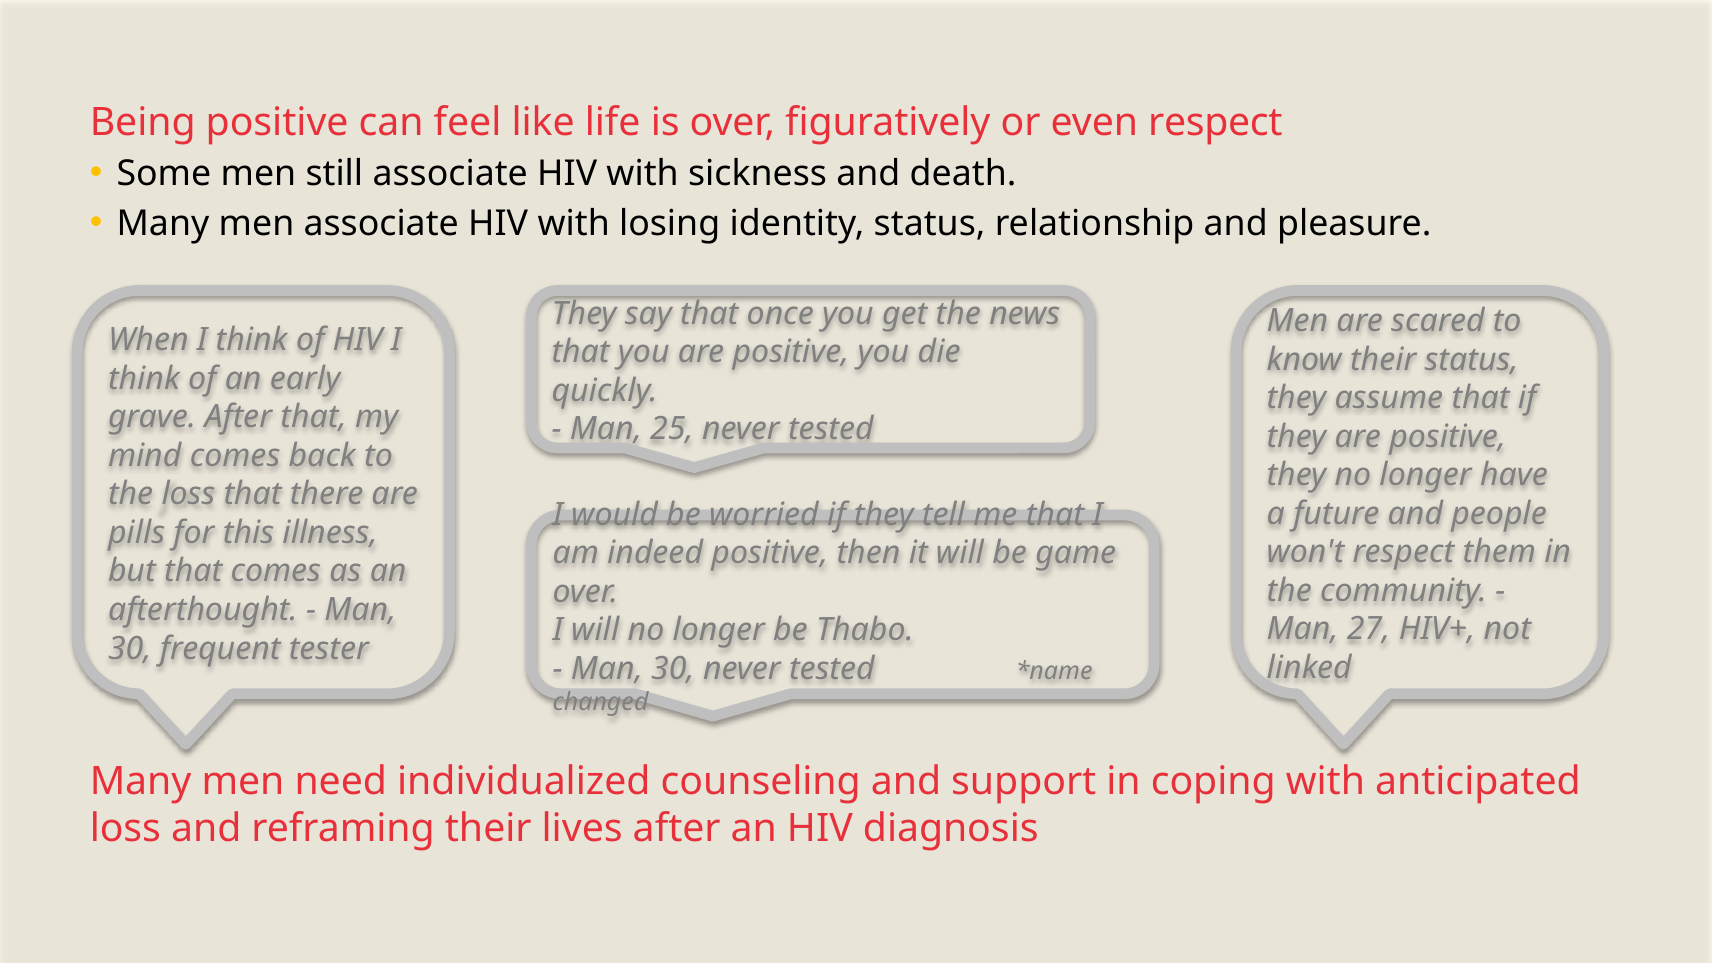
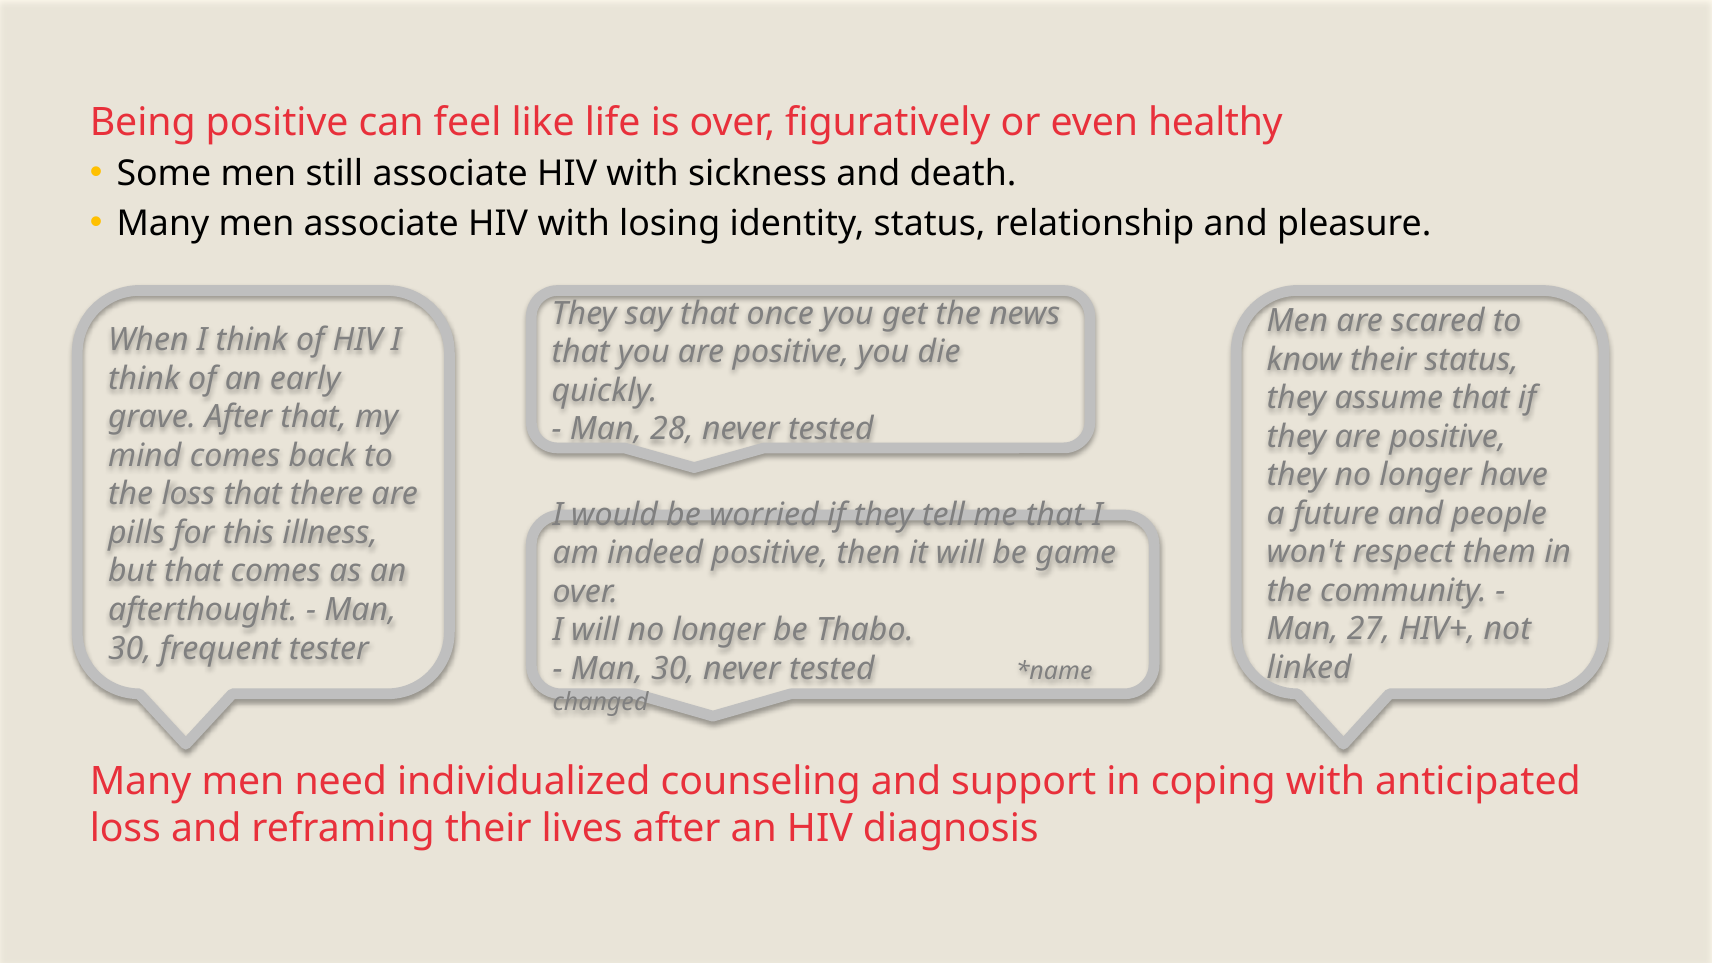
even respect: respect -> healthy
25: 25 -> 28
